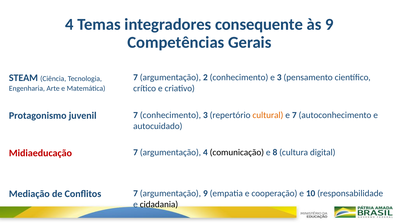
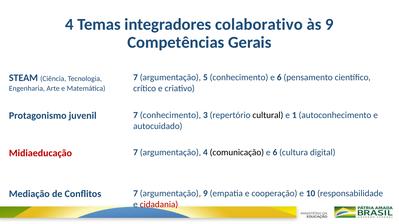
consequente: consequente -> colaborativo
2: 2 -> 5
conhecimento e 3: 3 -> 6
cultural colour: orange -> black
e 7: 7 -> 1
8 at (275, 153): 8 -> 6
cidadania colour: black -> red
